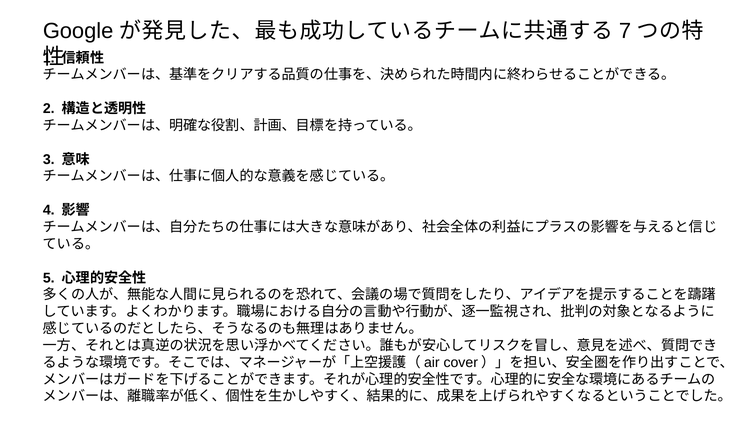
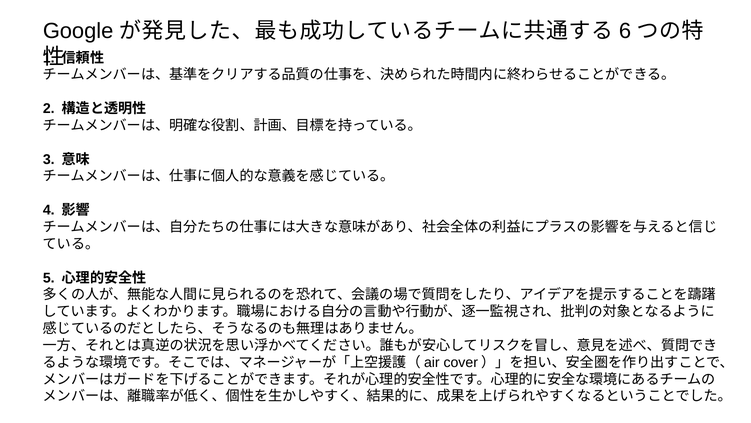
7: 7 -> 6
